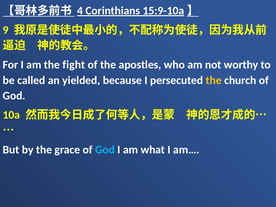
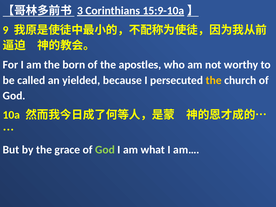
4: 4 -> 3
fight: fight -> born
God at (105, 150) colour: light blue -> light green
